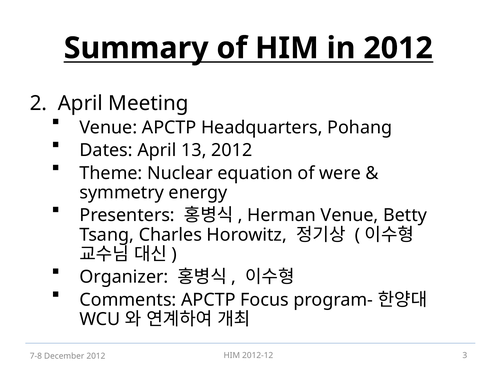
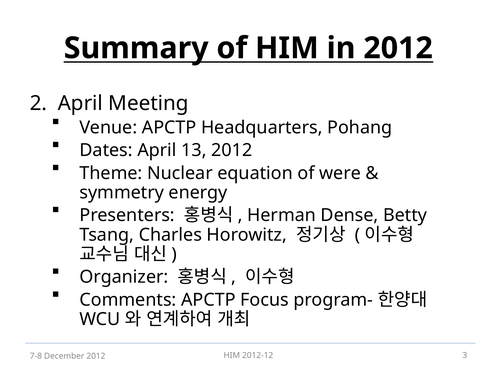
Herman Venue: Venue -> Dense
